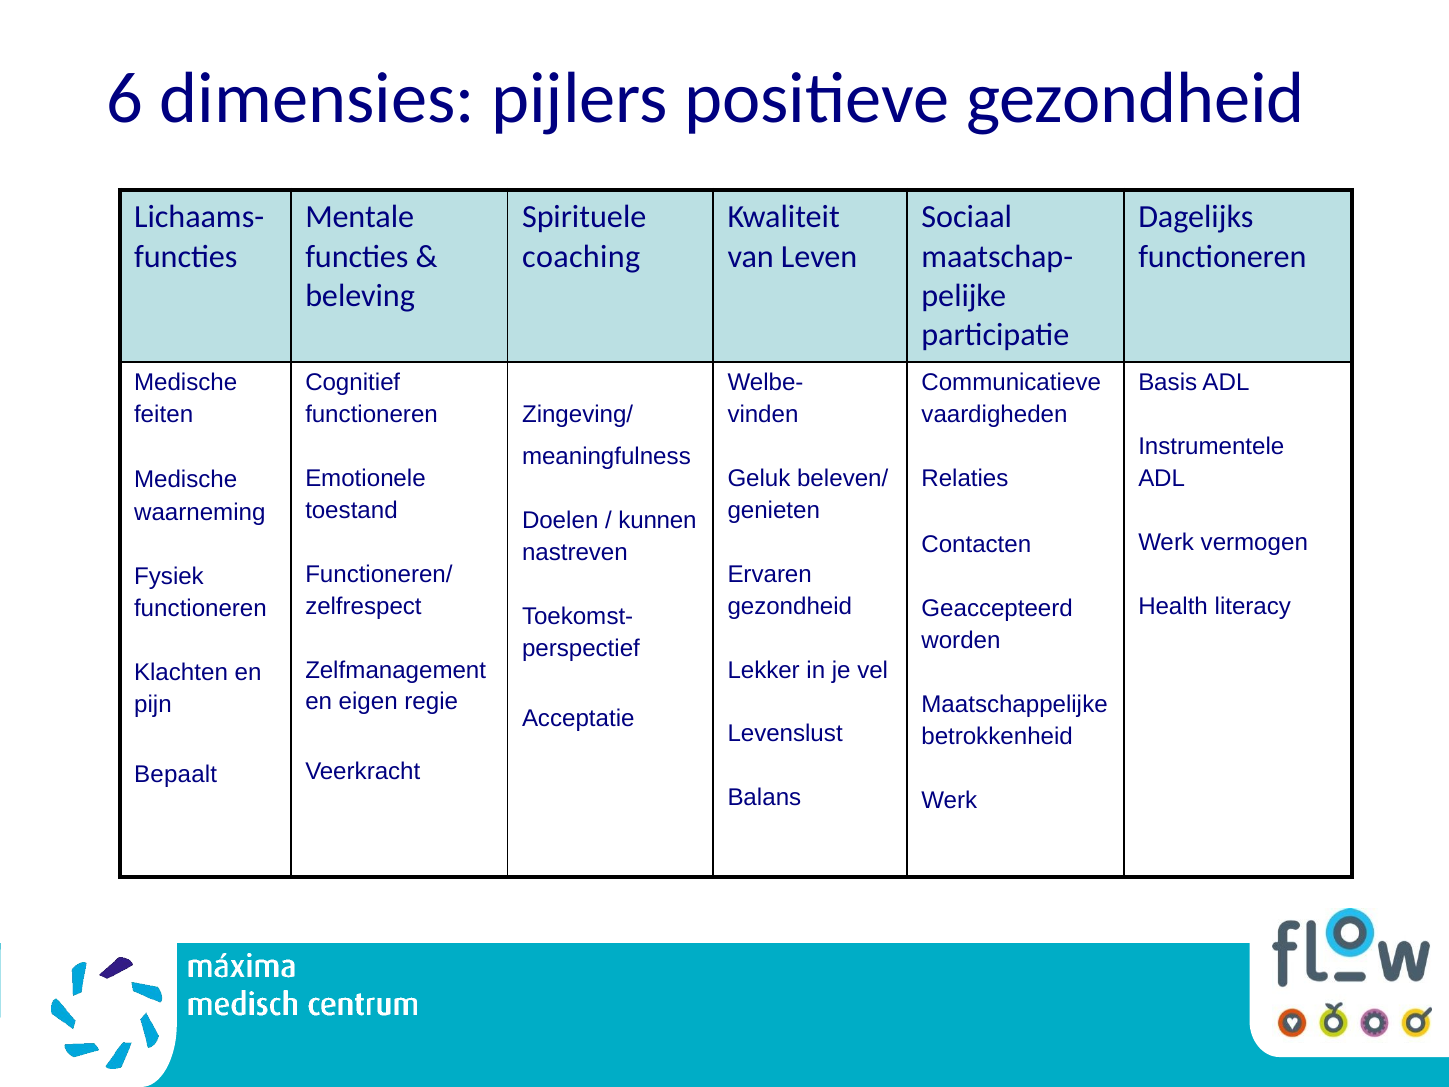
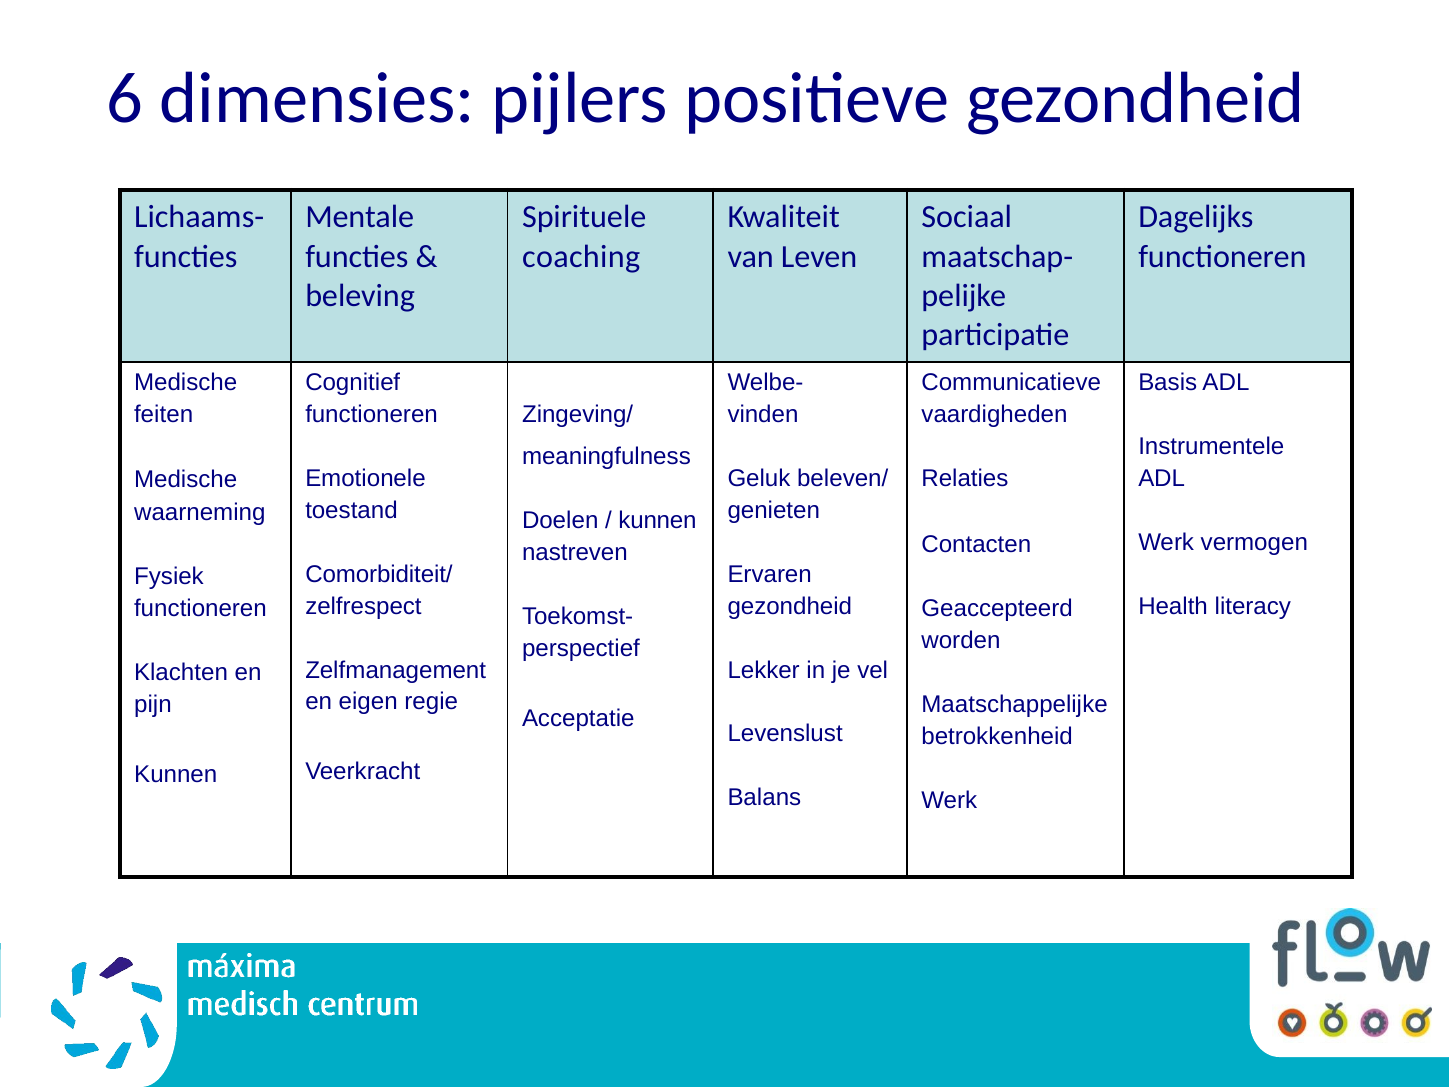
Functioneren/: Functioneren/ -> Comorbiditeit/
Bepaalt at (176, 774): Bepaalt -> Kunnen
